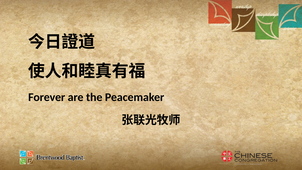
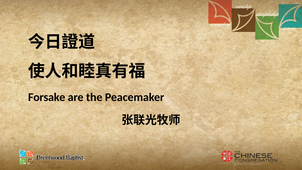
Forever: Forever -> Forsake
